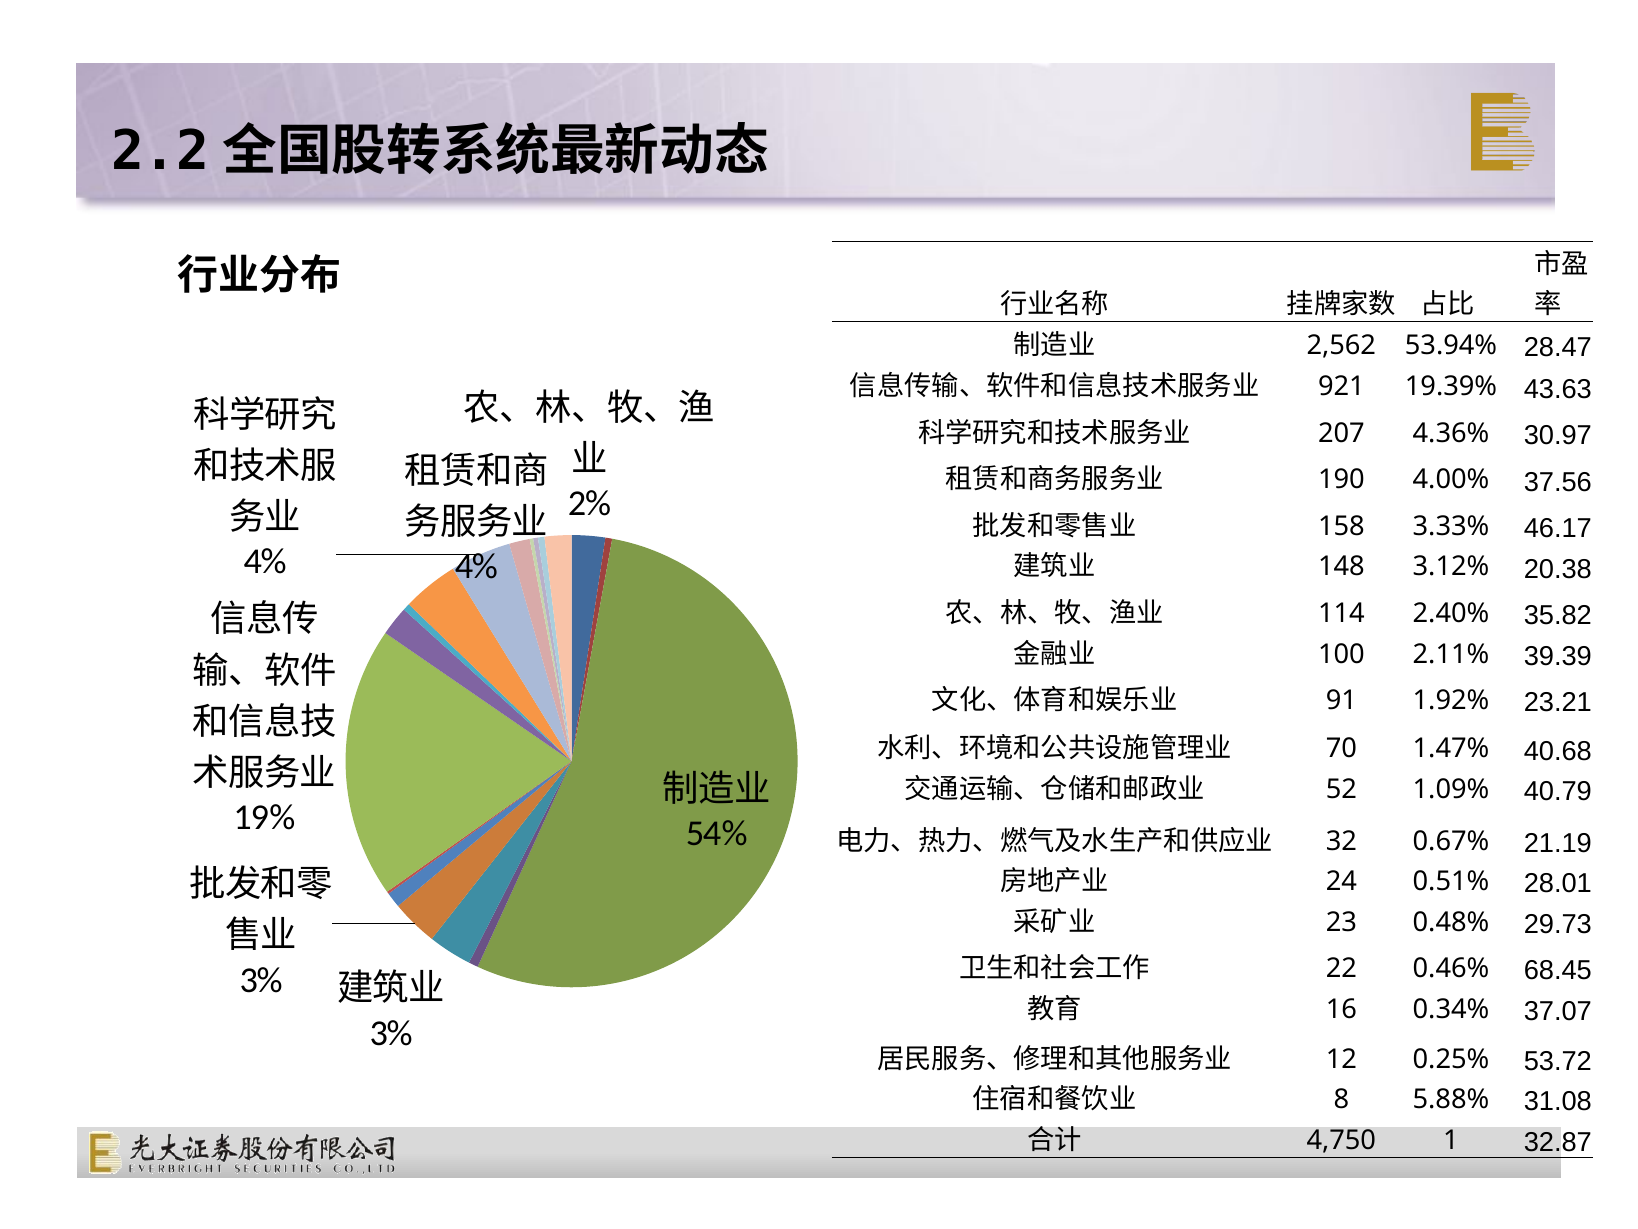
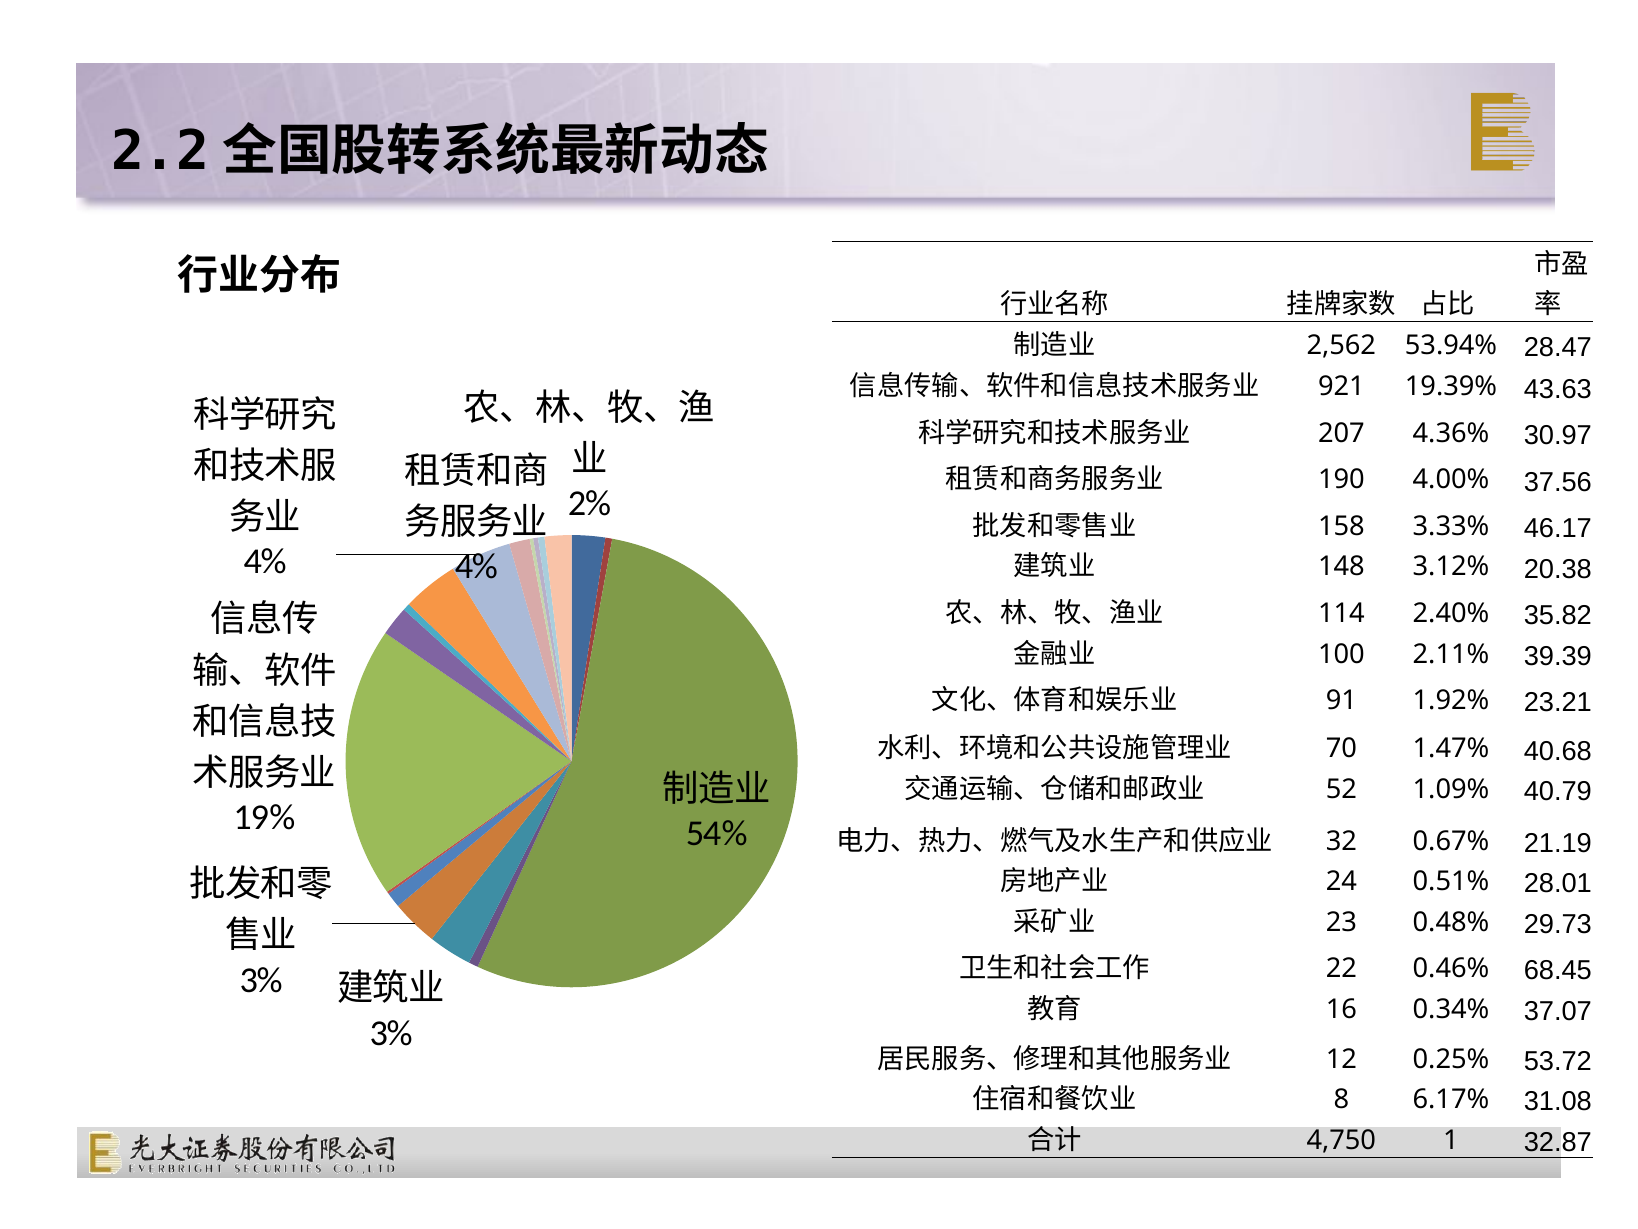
5.88%: 5.88% -> 6.17%
